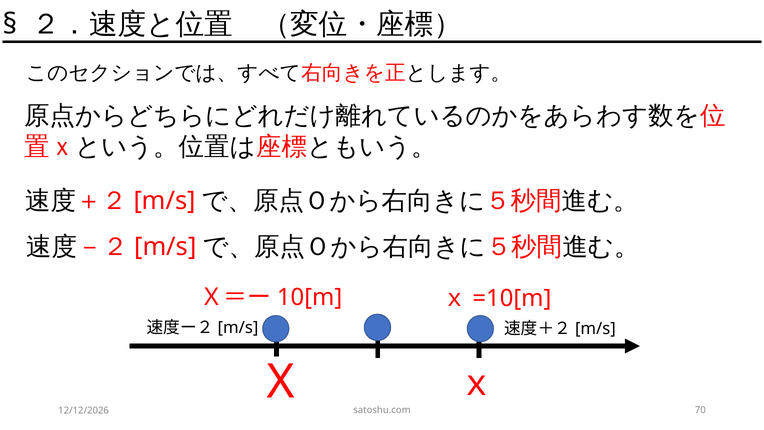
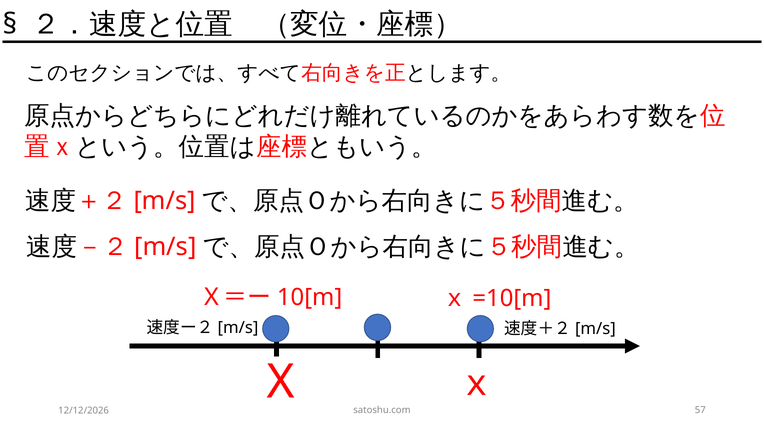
70: 70 -> 57
